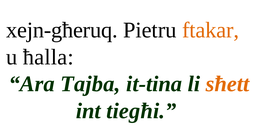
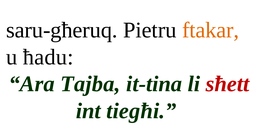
xejn-għeruq: xejn-għeruq -> saru-għeruq
ħalla: ħalla -> ħadu
sħett colour: orange -> red
